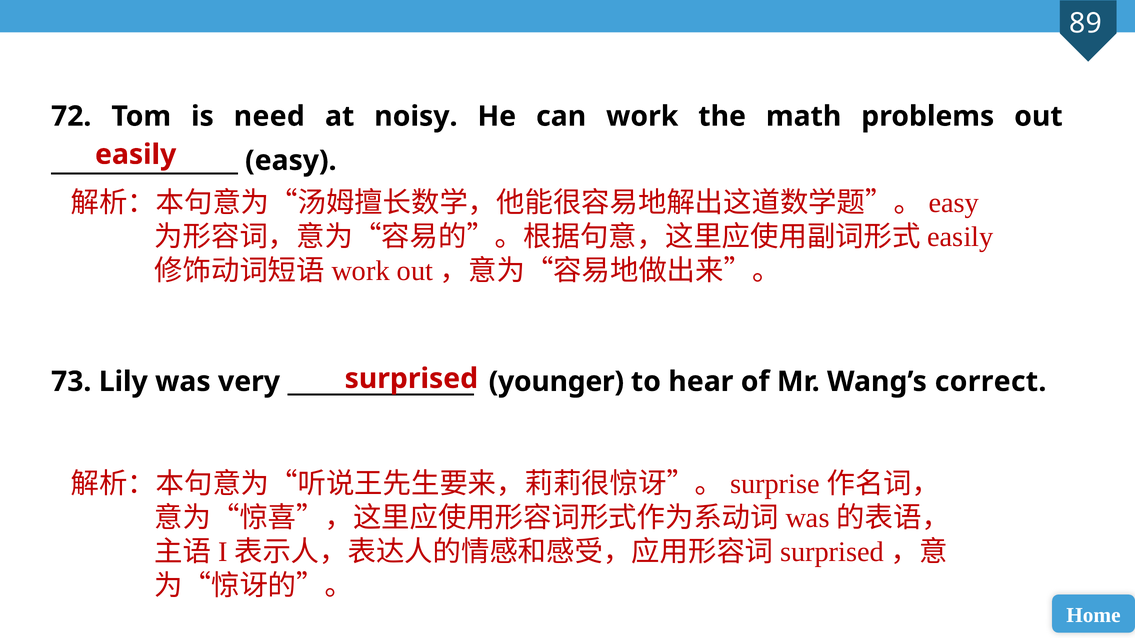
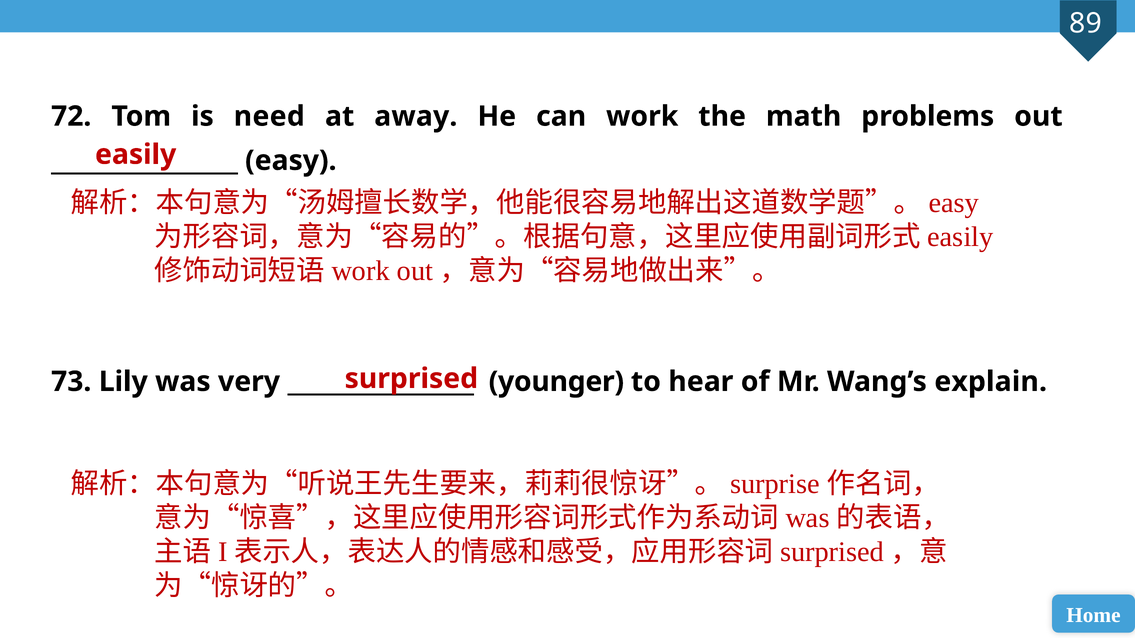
noisy: noisy -> away
correct: correct -> explain
